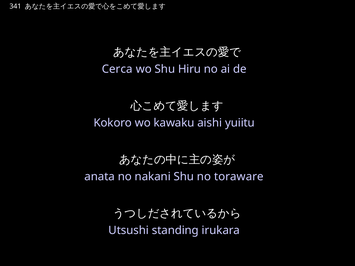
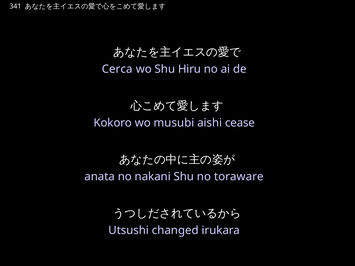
kawaku: kawaku -> musubi
yuiitu: yuiitu -> cease
standing: standing -> changed
